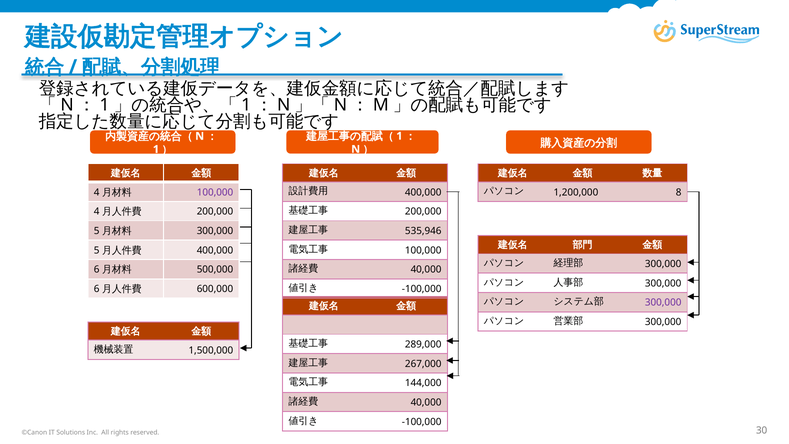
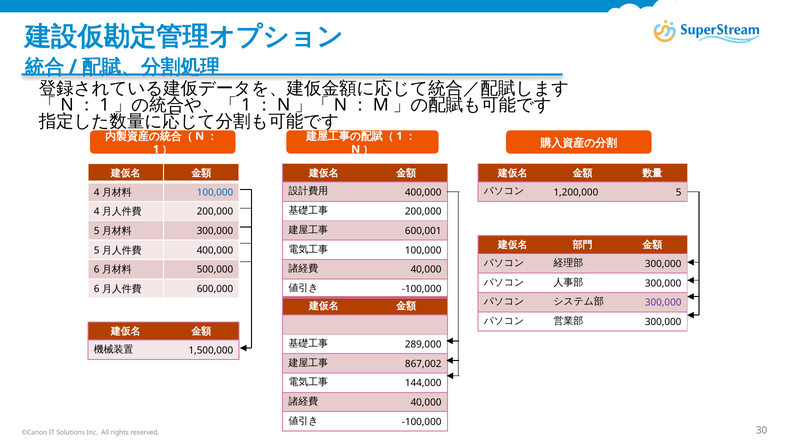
1,200,000 8: 8 -> 5
100,000 at (215, 192) colour: purple -> blue
535,946: 535,946 -> 600,001
267,000: 267,000 -> 867,002
